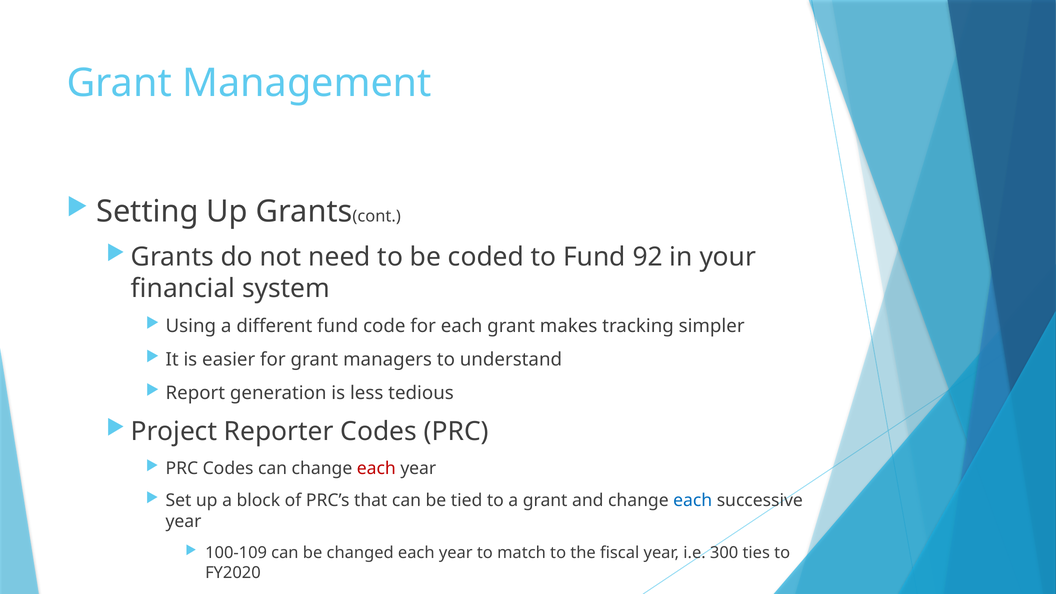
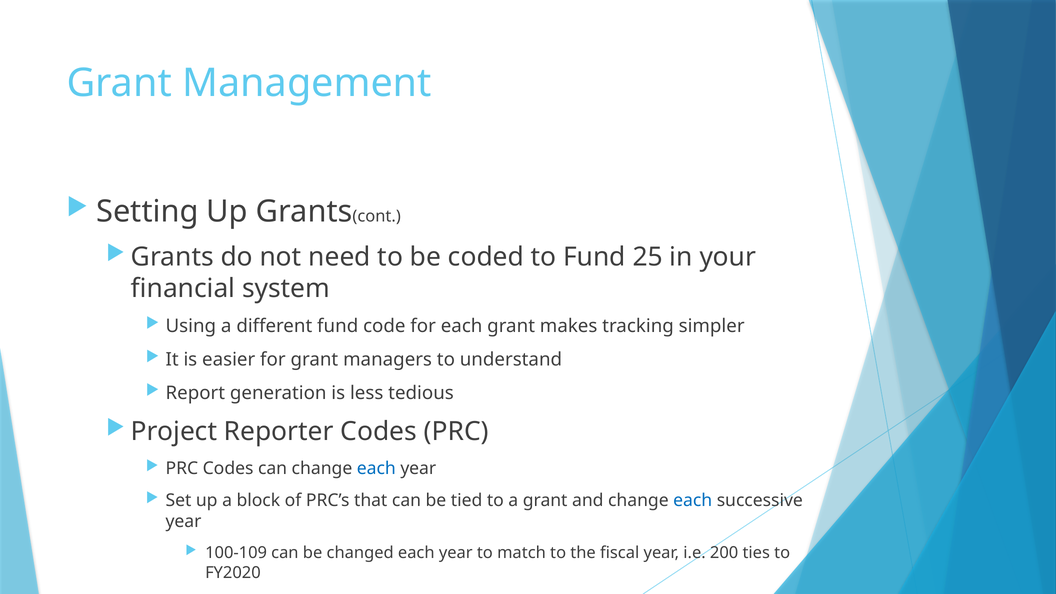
92: 92 -> 25
each at (376, 468) colour: red -> blue
300: 300 -> 200
